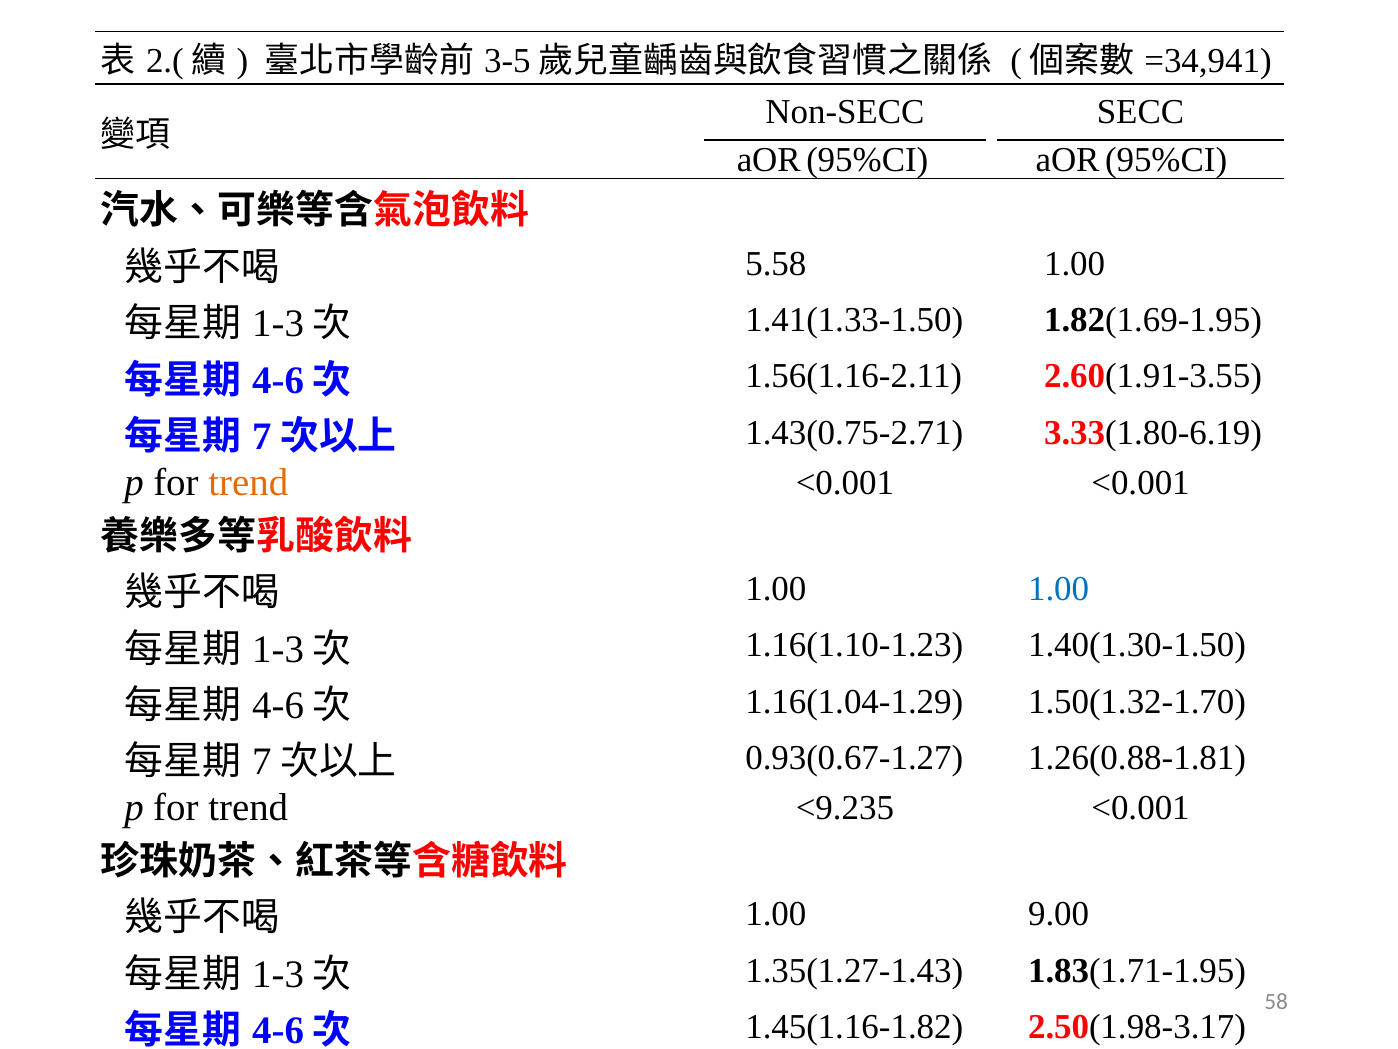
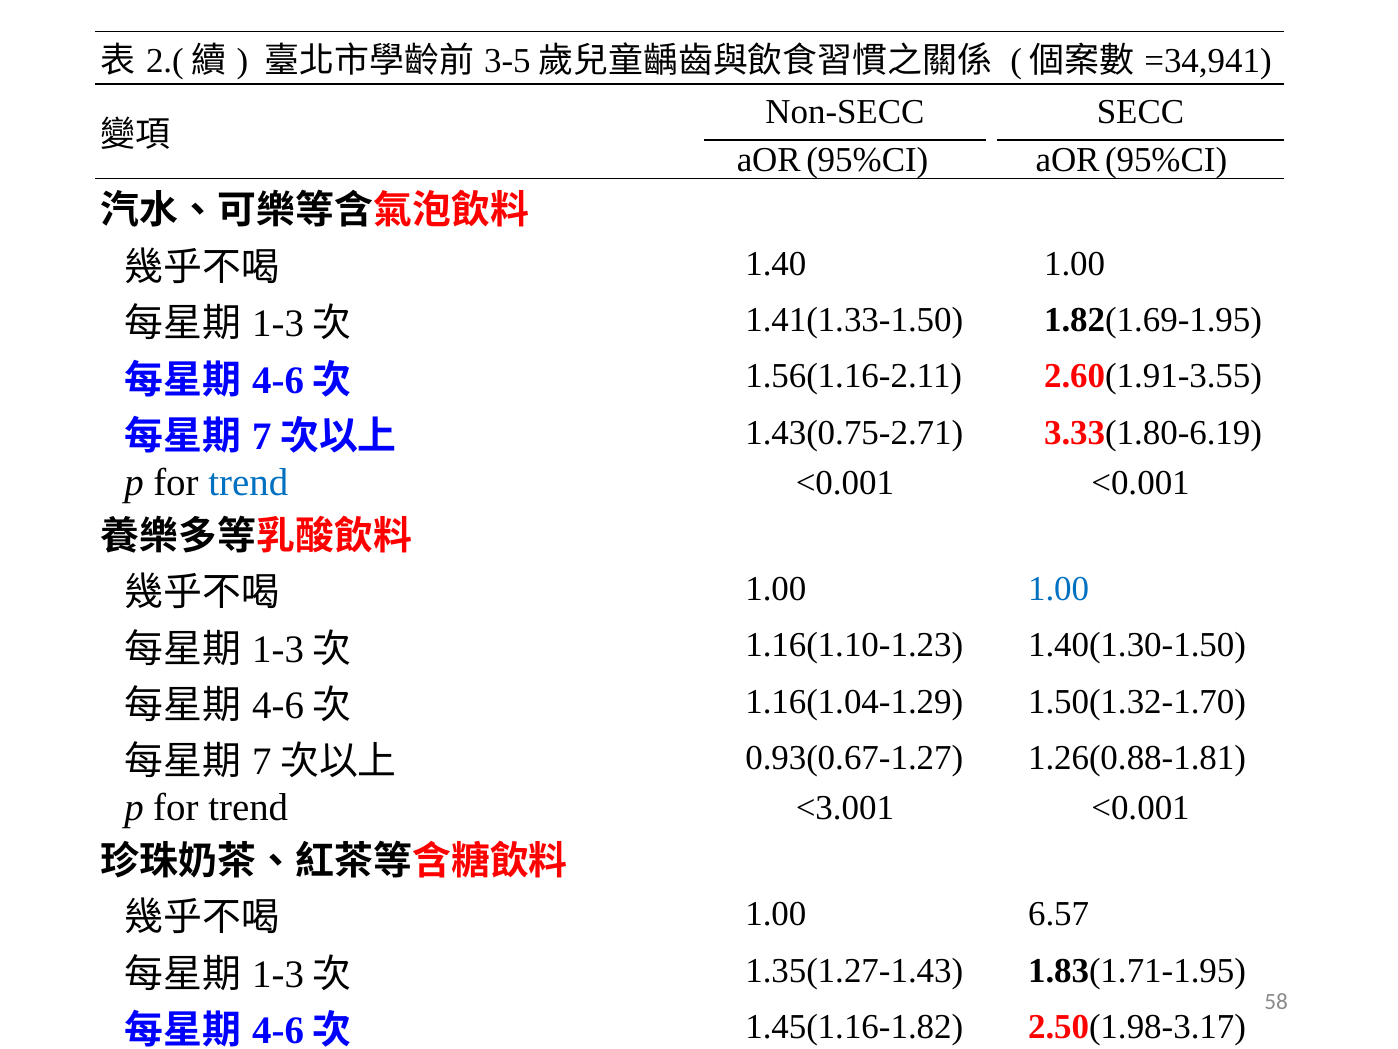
5.58: 5.58 -> 1.40
trend at (248, 482) colour: orange -> blue
<9.235: <9.235 -> <3.001
9.00: 9.00 -> 6.57
